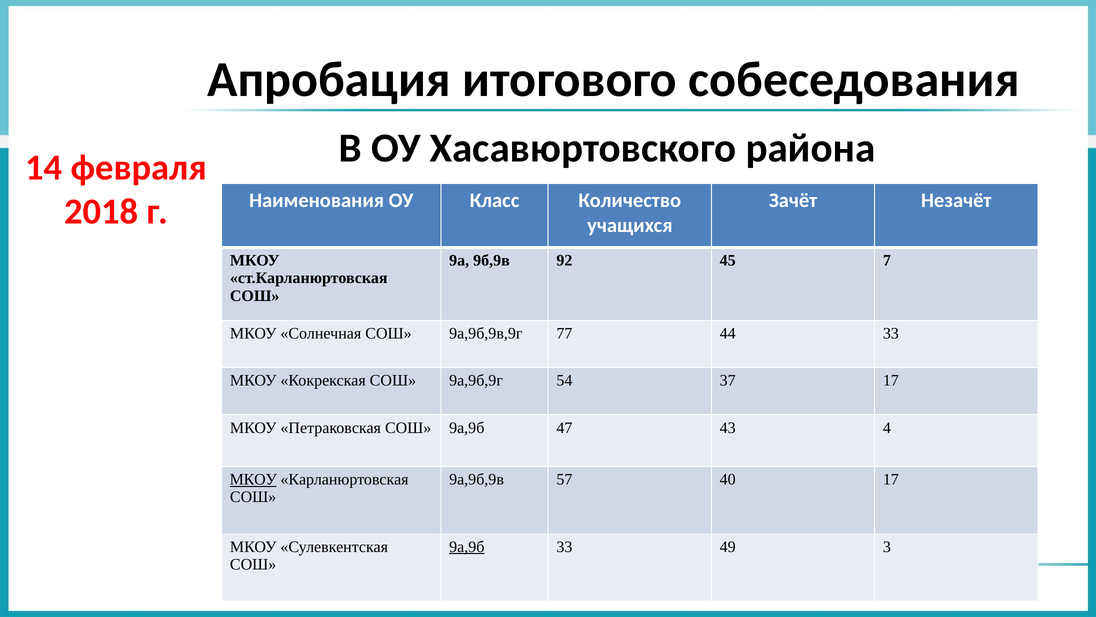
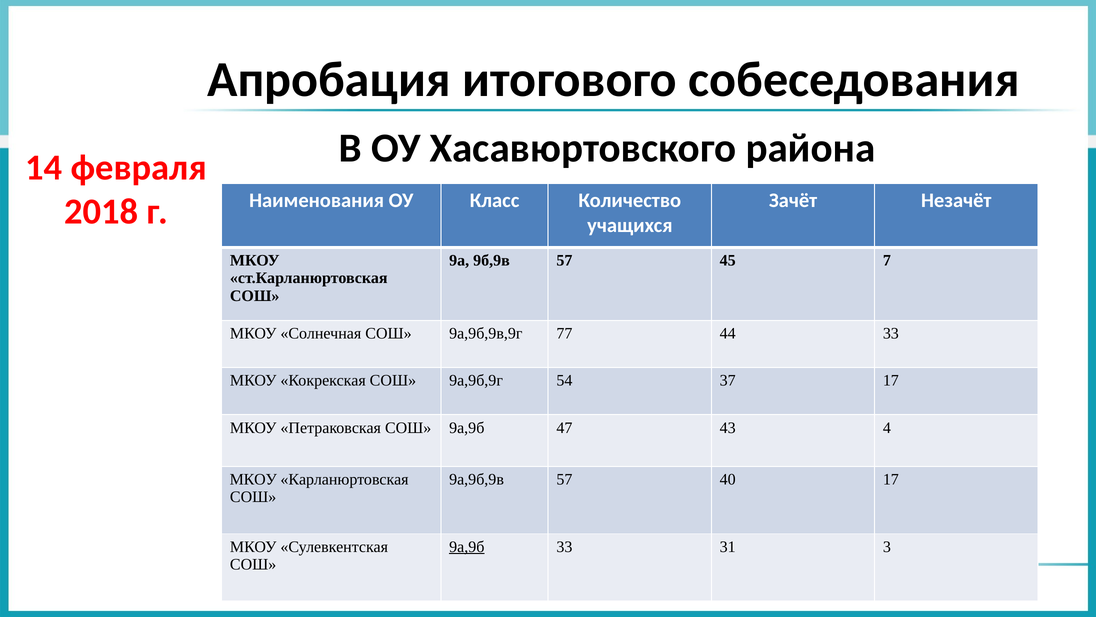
9б,9в 92: 92 -> 57
МКОУ at (253, 479) underline: present -> none
49: 49 -> 31
